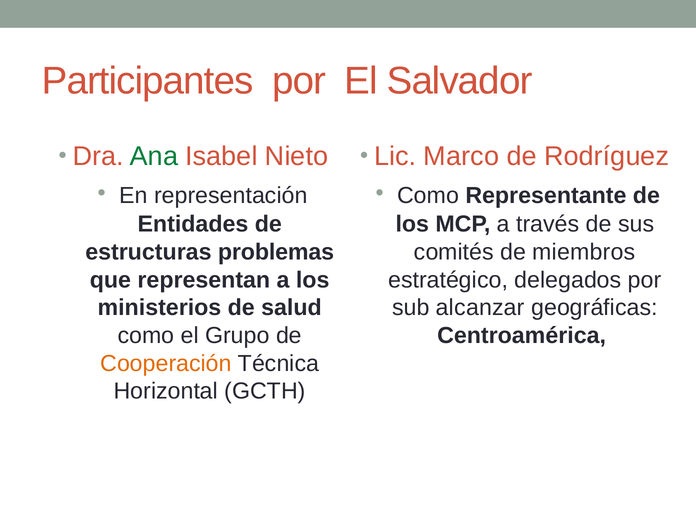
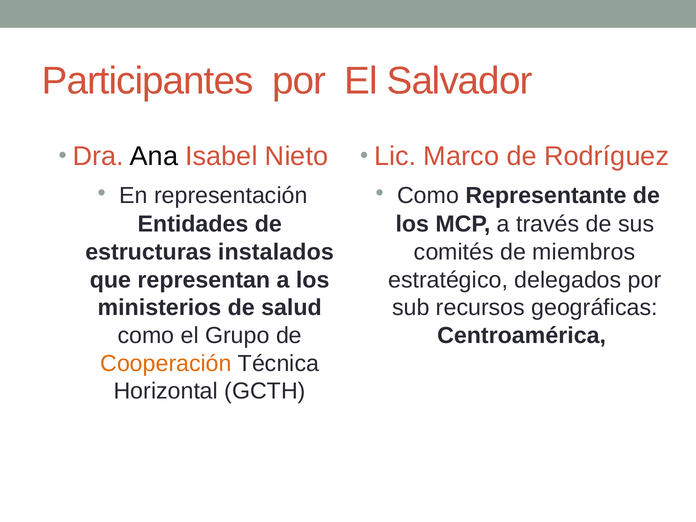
Ana colour: green -> black
problemas: problemas -> instalados
alcanzar: alcanzar -> recursos
